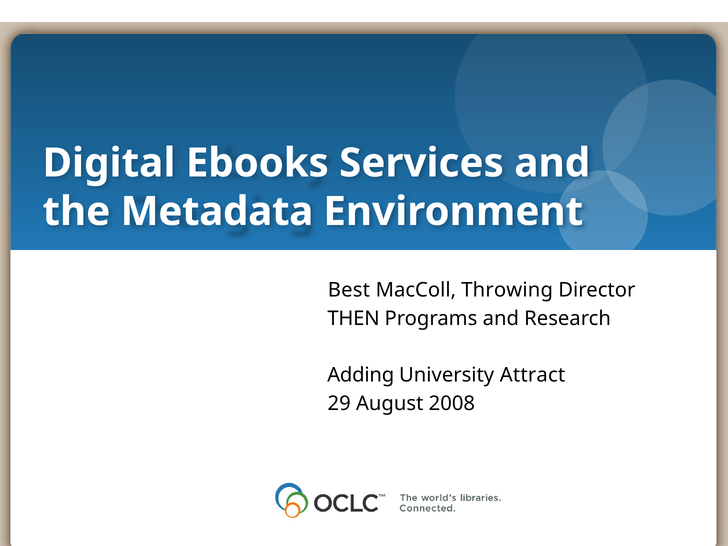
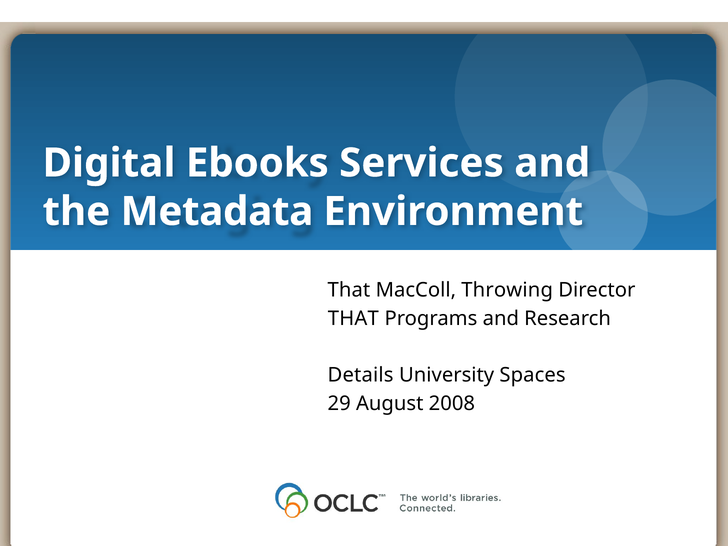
Best at (349, 290): Best -> That
THEN at (354, 319): THEN -> THAT
Adding: Adding -> Details
Attract: Attract -> Spaces
